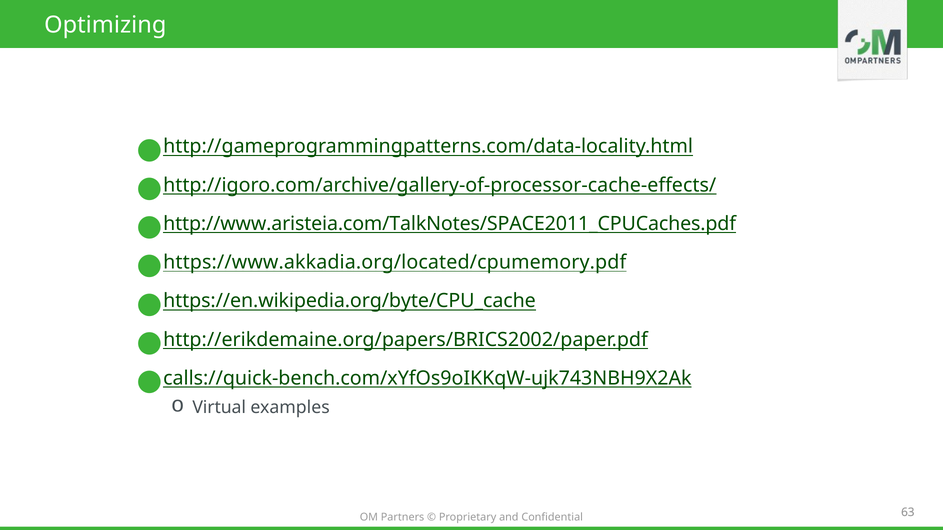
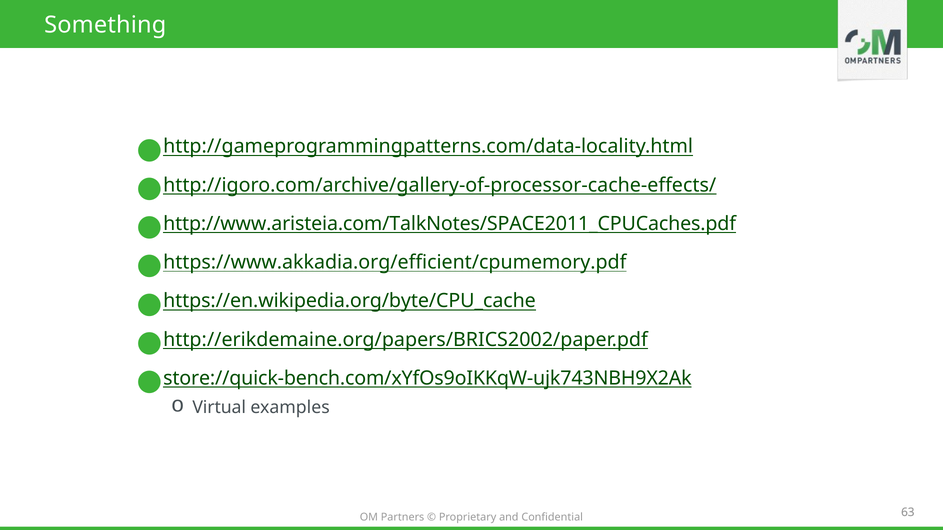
Optimizing: Optimizing -> Something
https://www.akkadia.org/located/cpumemory.pdf: https://www.akkadia.org/located/cpumemory.pdf -> https://www.akkadia.org/efficient/cpumemory.pdf
calls://quick-bench.com/xYfOs9oIKKqW-ujk743NBH9X2Ak: calls://quick-bench.com/xYfOs9oIKKqW-ujk743NBH9X2Ak -> store://quick-bench.com/xYfOs9oIKKqW-ujk743NBH9X2Ak
